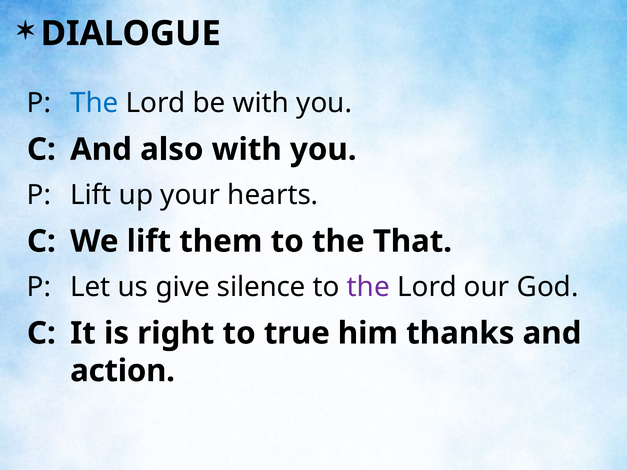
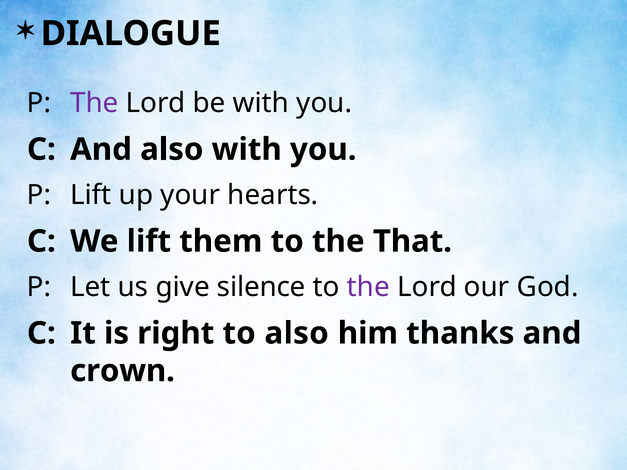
The at (94, 103) colour: blue -> purple
to true: true -> also
action: action -> crown
